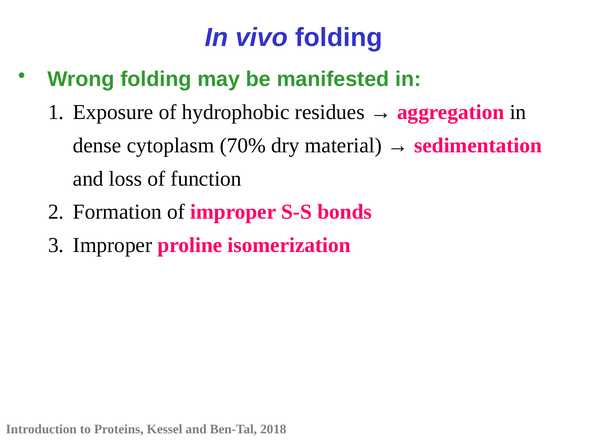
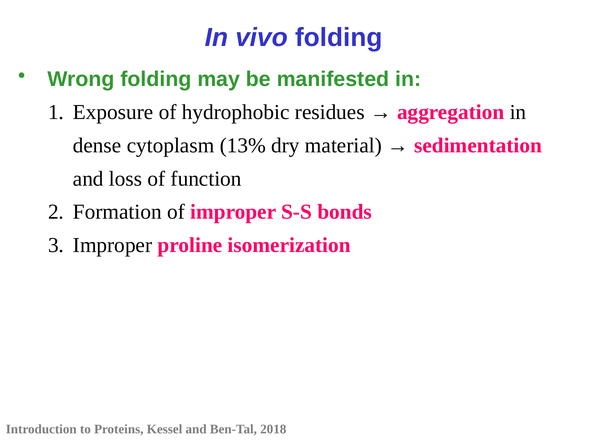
70%: 70% -> 13%
